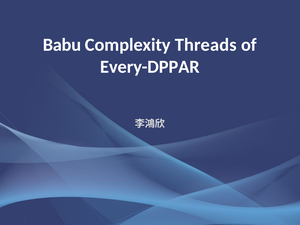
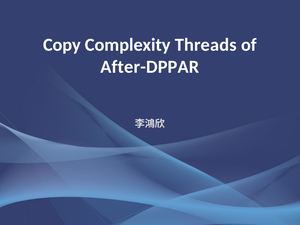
Babu: Babu -> Copy
Every-DPPAR: Every-DPPAR -> After-DPPAR
